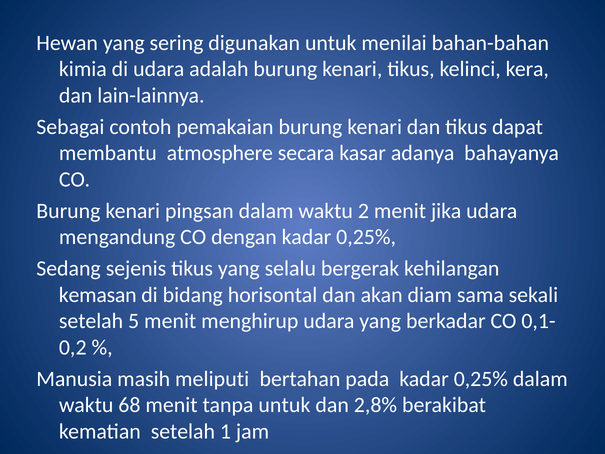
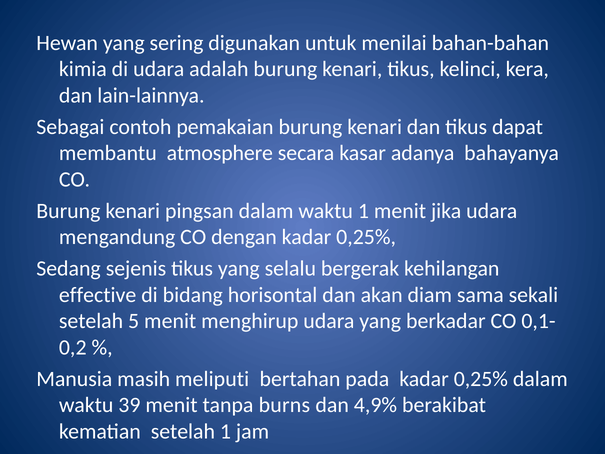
waktu 2: 2 -> 1
kemasan: kemasan -> effective
68: 68 -> 39
tanpa untuk: untuk -> burns
2,8%: 2,8% -> 4,9%
